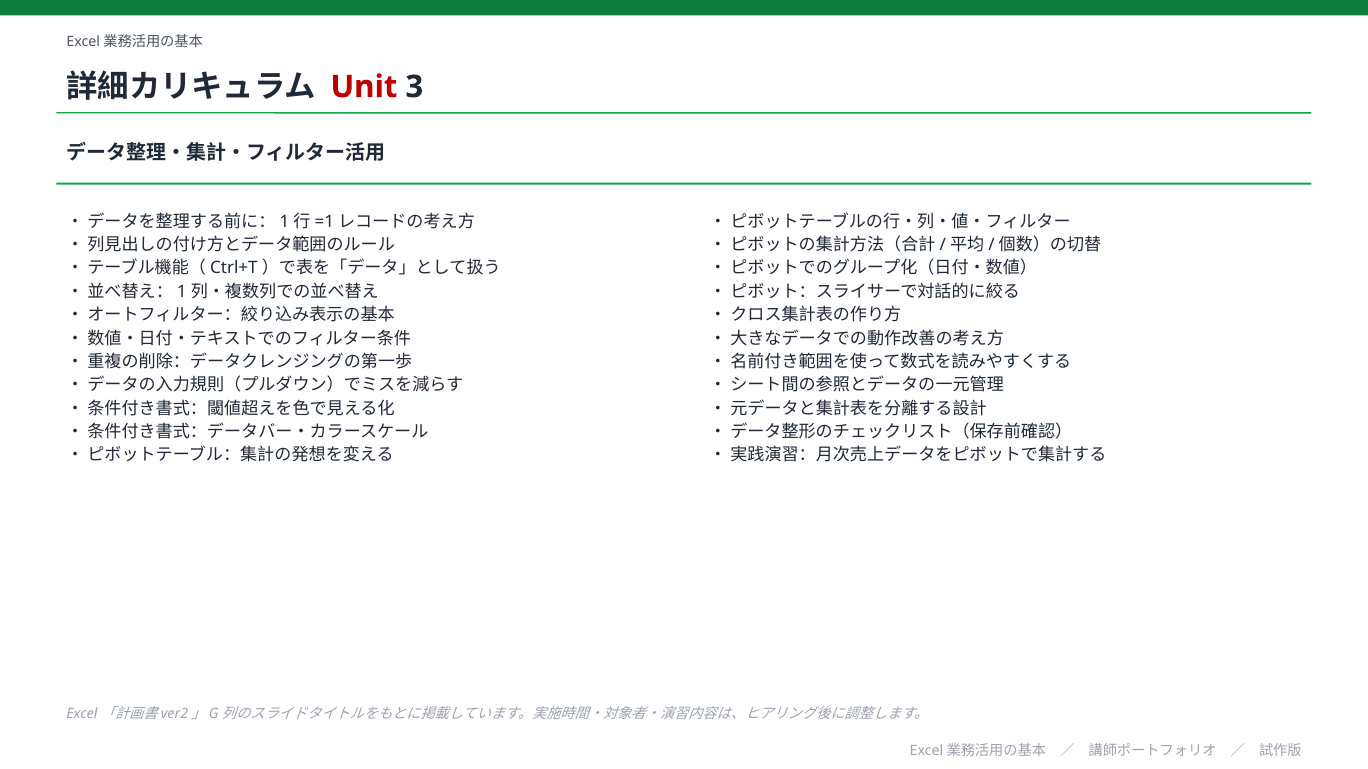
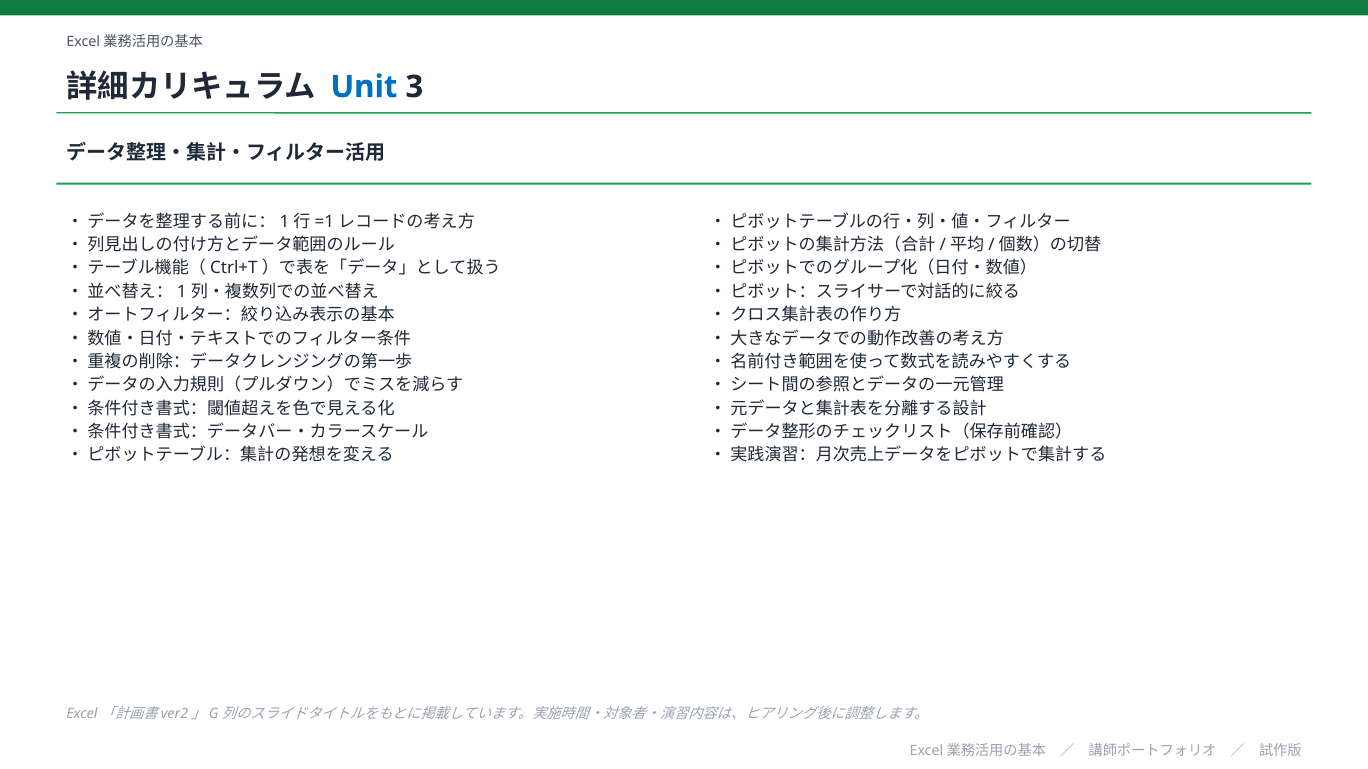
Unit colour: red -> blue
